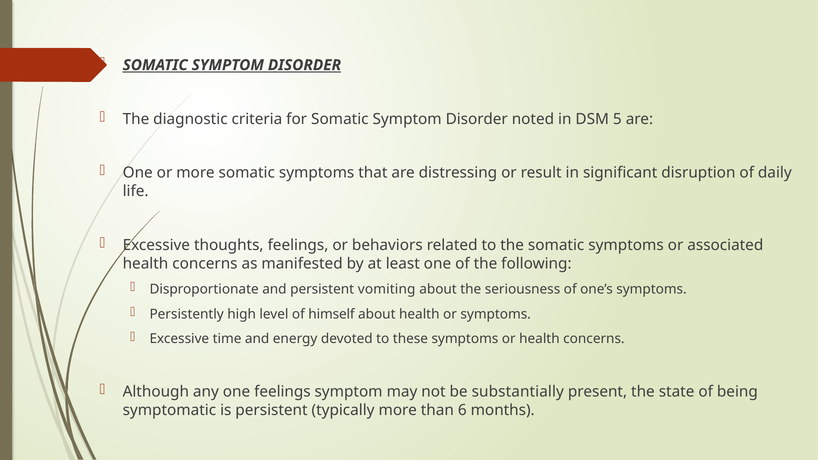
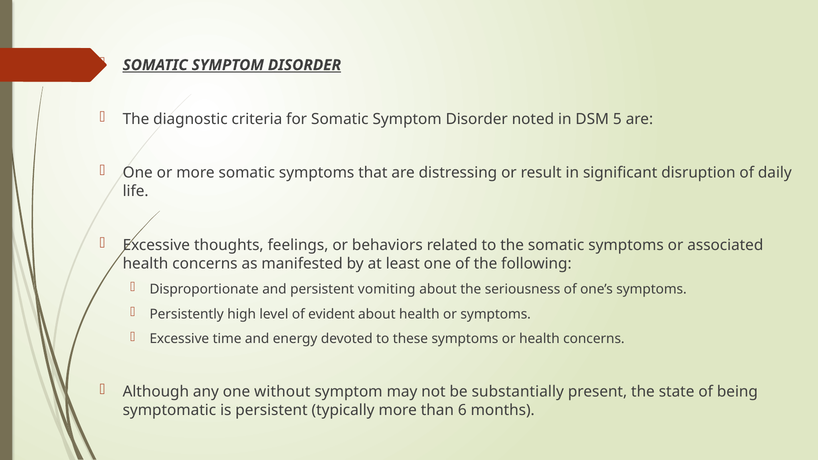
himself: himself -> evident
one feelings: feelings -> without
